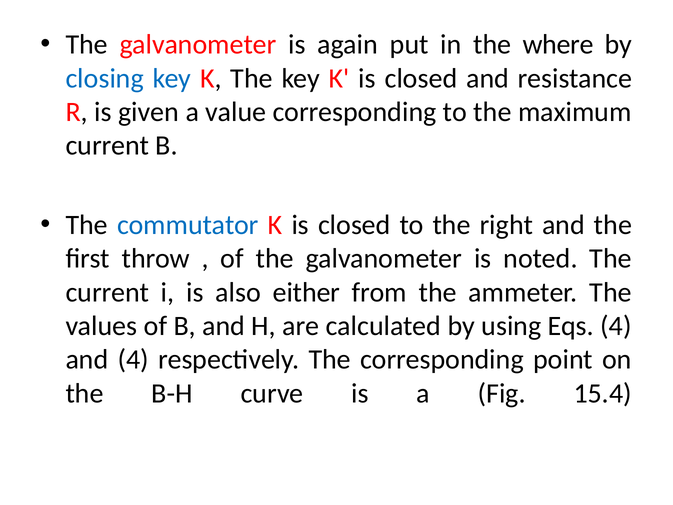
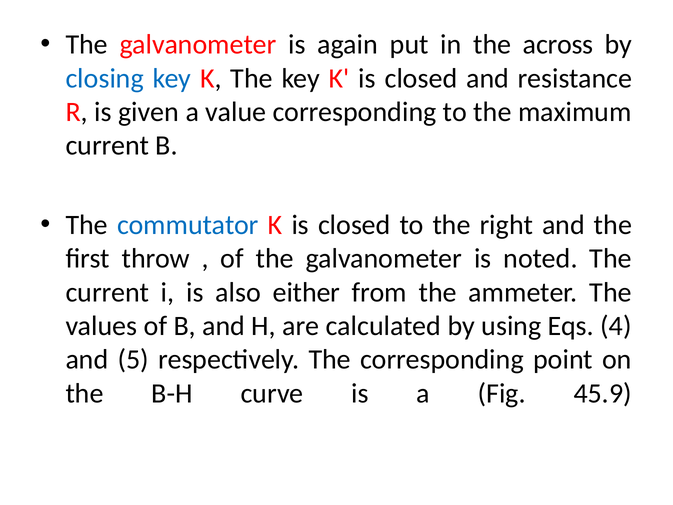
where: where -> across
and 4: 4 -> 5
15.4: 15.4 -> 45.9
